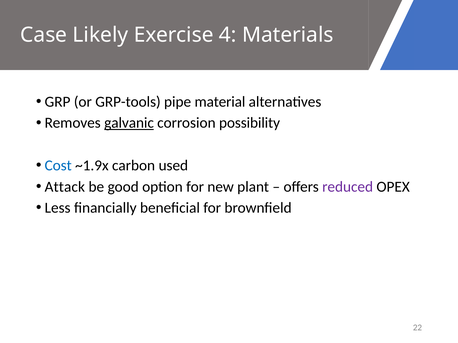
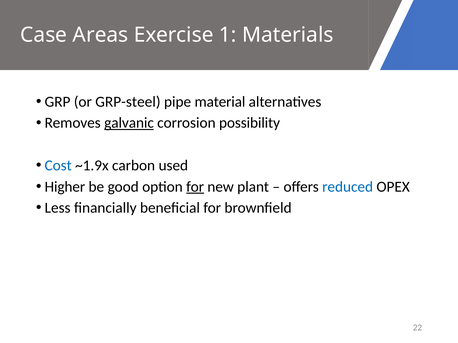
Likely: Likely -> Areas
4: 4 -> 1
GRP-tools: GRP-tools -> GRP-steel
Attack: Attack -> Higher
for at (195, 187) underline: none -> present
reduced colour: purple -> blue
